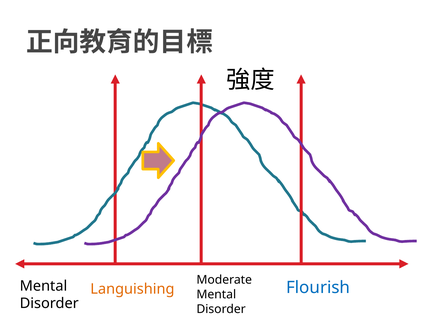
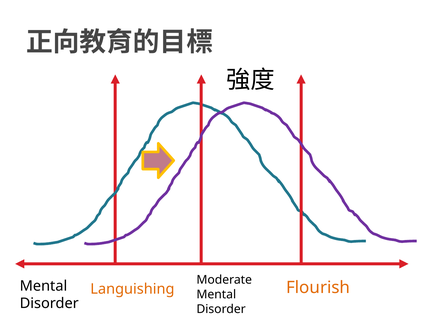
Flourish colour: blue -> orange
